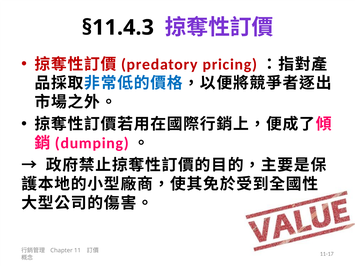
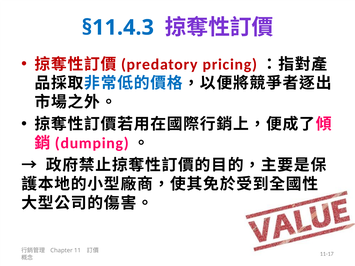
§11.4.3 colour: black -> blue
